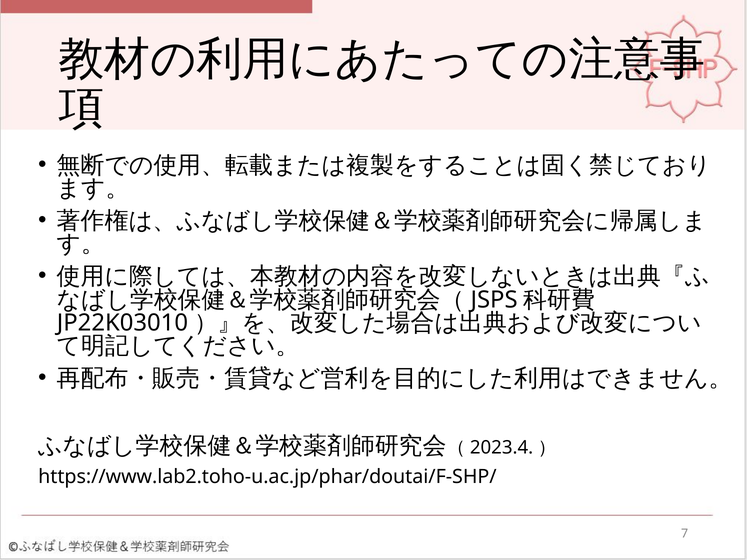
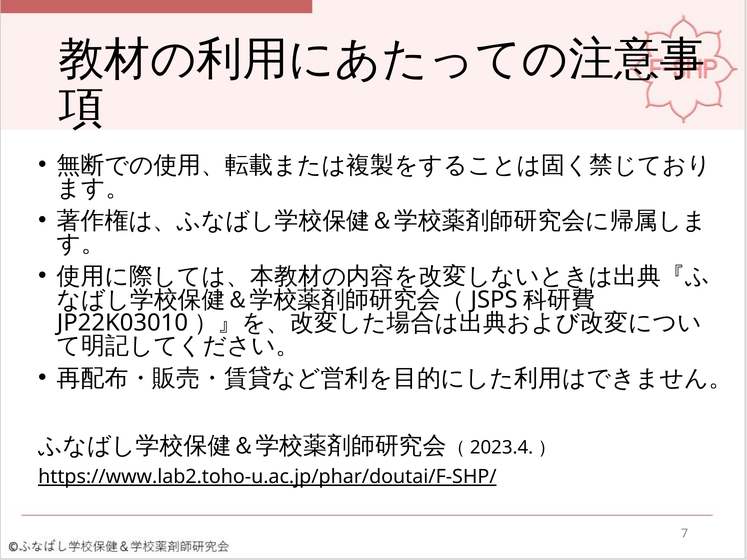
https://www.lab2.toho-u.ac.jp/phar/doutai/F-SHP/ underline: none -> present
